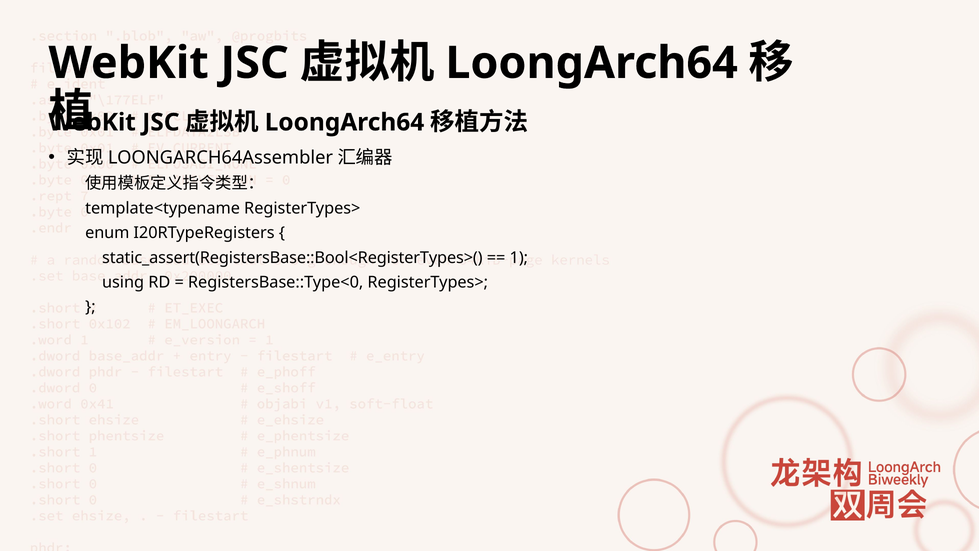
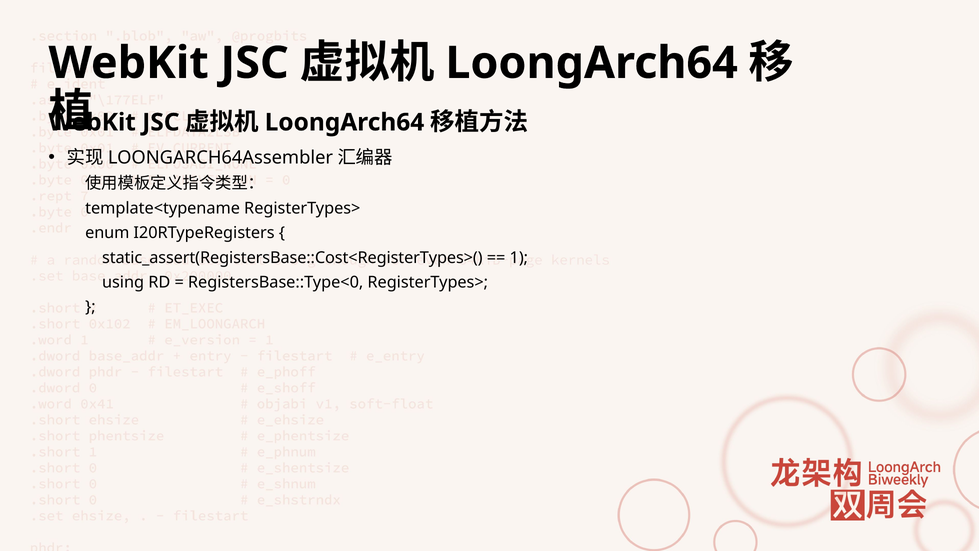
static_assert(RegistersBase::Bool<RegisterTypes>(: static_assert(RegistersBase::Bool<RegisterTypes>( -> static_assert(RegistersBase::Cost<RegisterTypes>(
